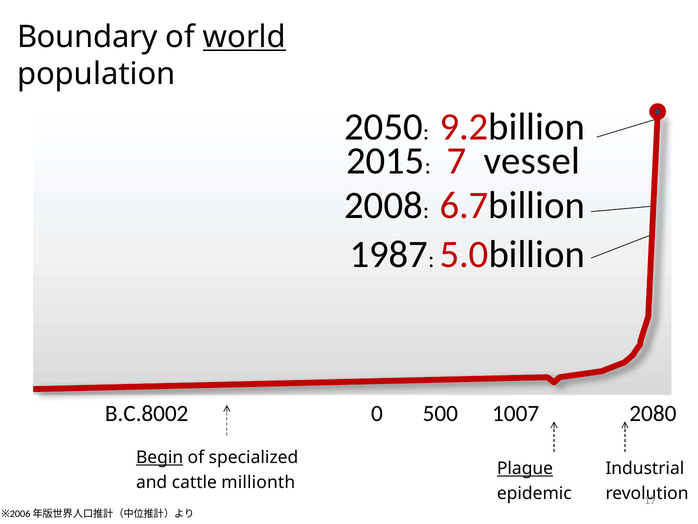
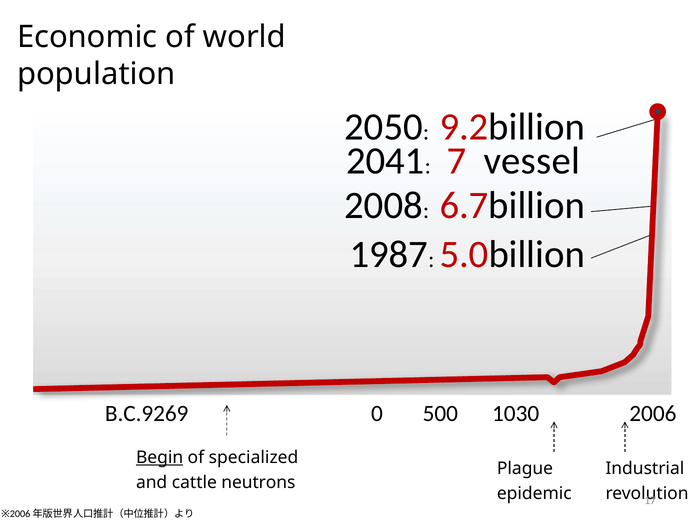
Boundary: Boundary -> Economic
world underline: present -> none
2015: 2015 -> 2041
B.C.8002: B.C.8002 -> B.C.9269
1007: 1007 -> 1030
2080: 2080 -> 2006
Plague underline: present -> none
millionth: millionth -> neutrons
